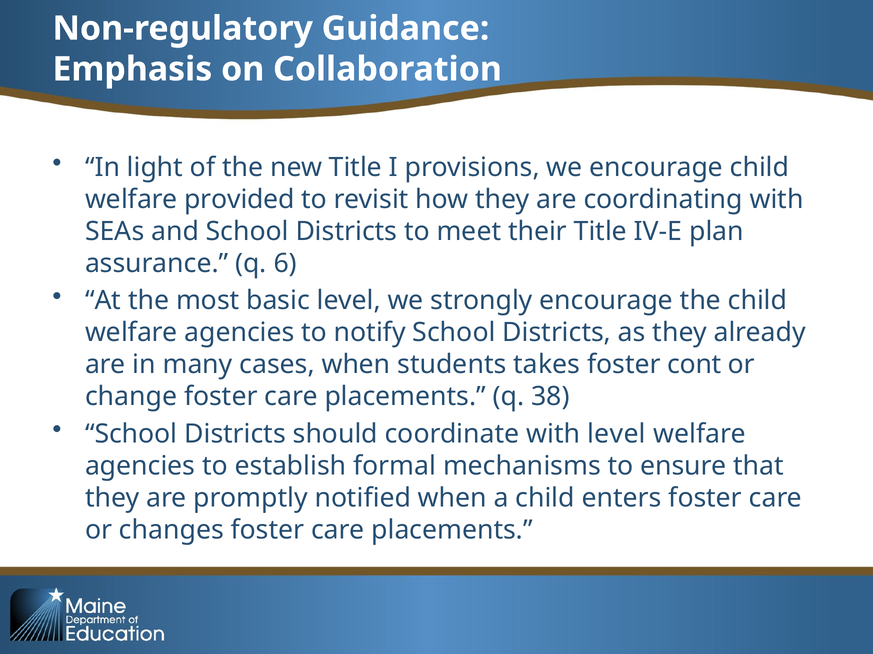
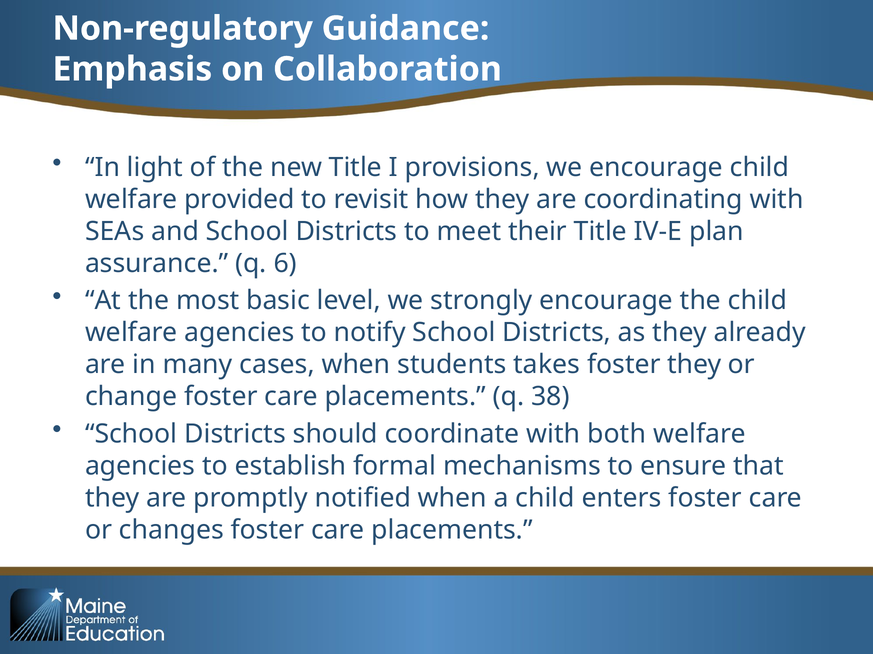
foster cont: cont -> they
with level: level -> both
